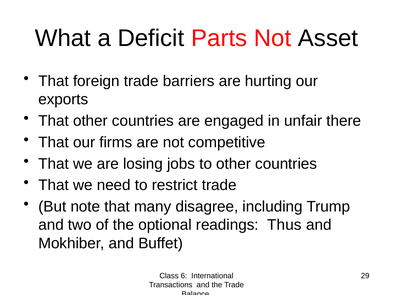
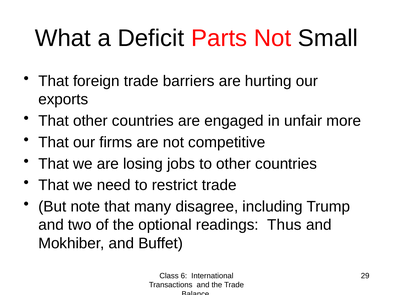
Asset: Asset -> Small
there: there -> more
